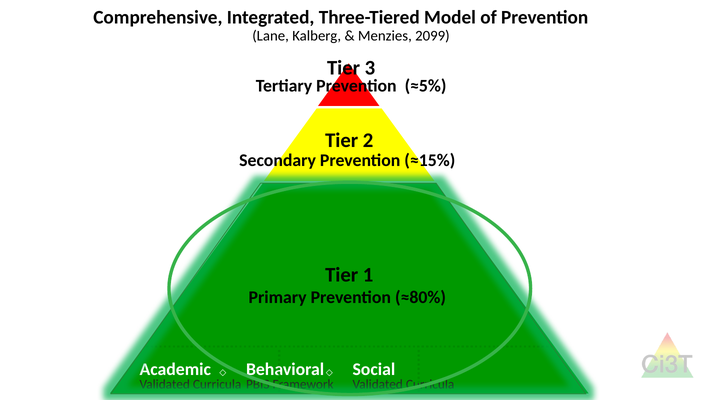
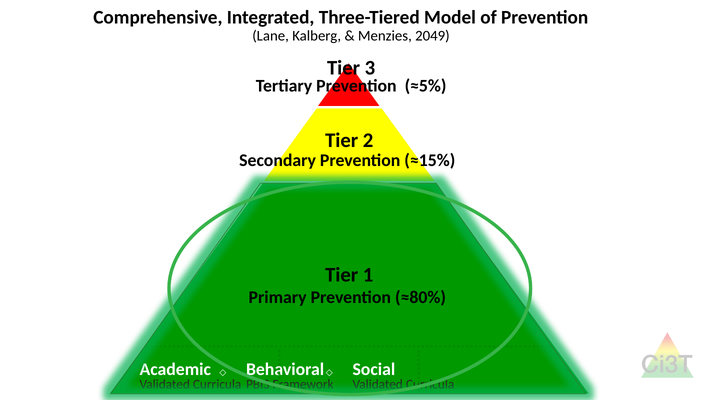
2099: 2099 -> 2049
